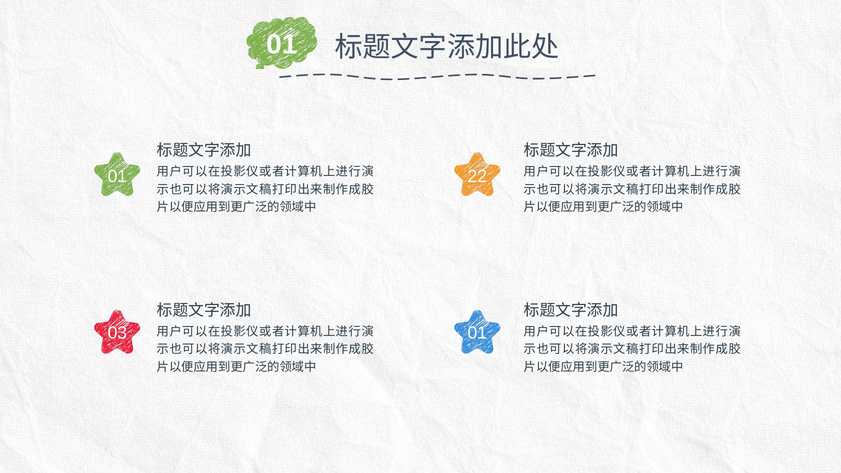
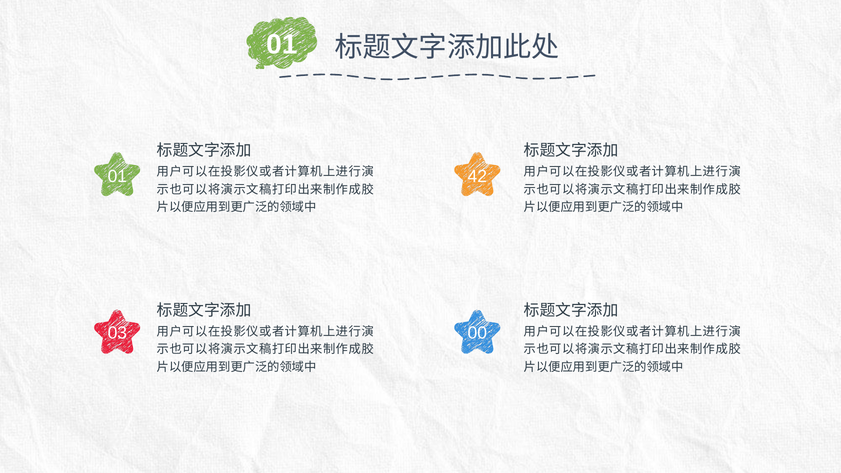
22: 22 -> 42
03 01: 01 -> 00
